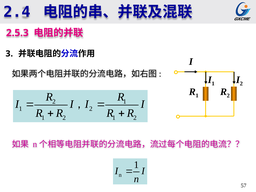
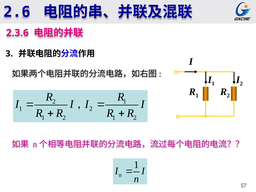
2.4: 2.4 -> 2.6
2.5.3: 2.5.3 -> 2.3.6
